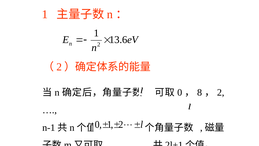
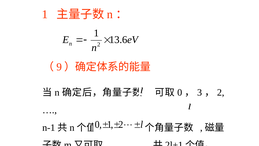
2 at (59, 67): 2 -> 9
8: 8 -> 3
